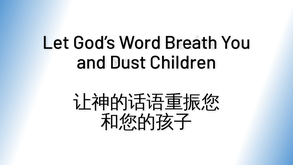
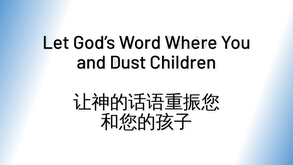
Breath: Breath -> Where
